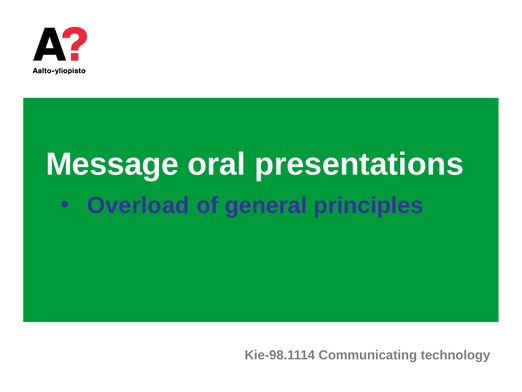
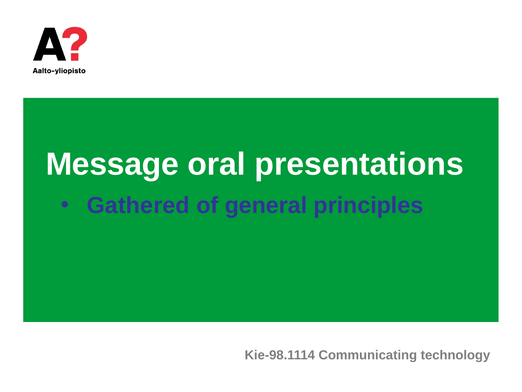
Overload: Overload -> Gathered
